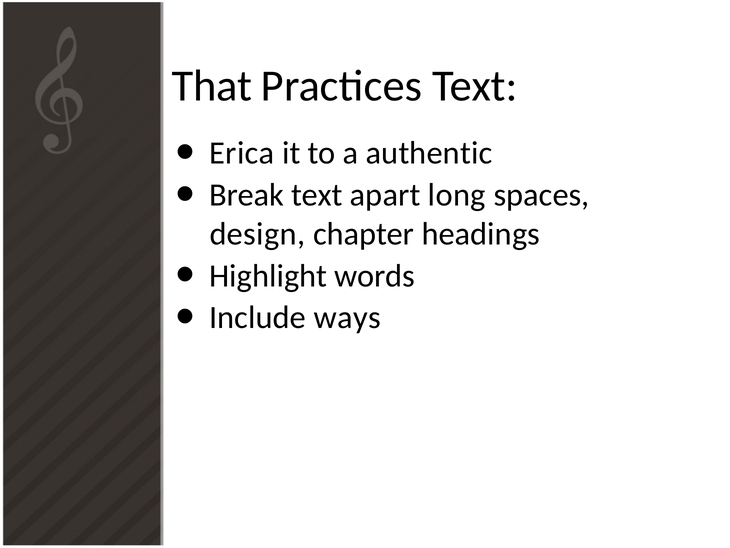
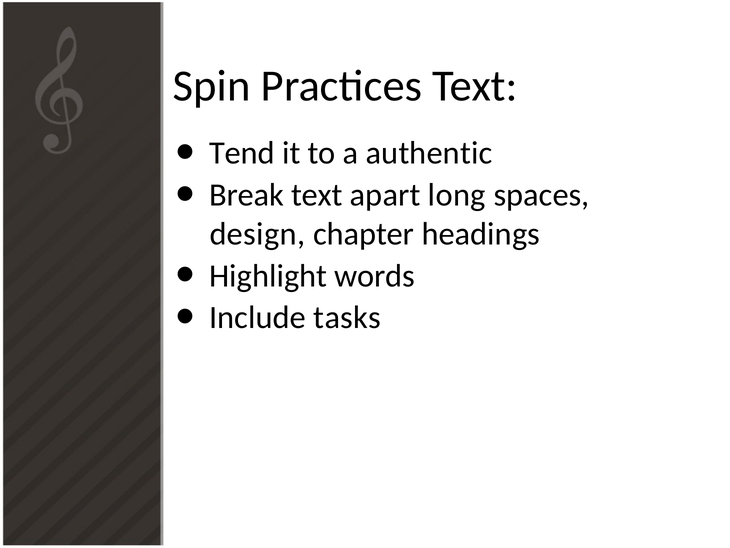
That: That -> Spin
Erica: Erica -> Tend
ways: ways -> tasks
